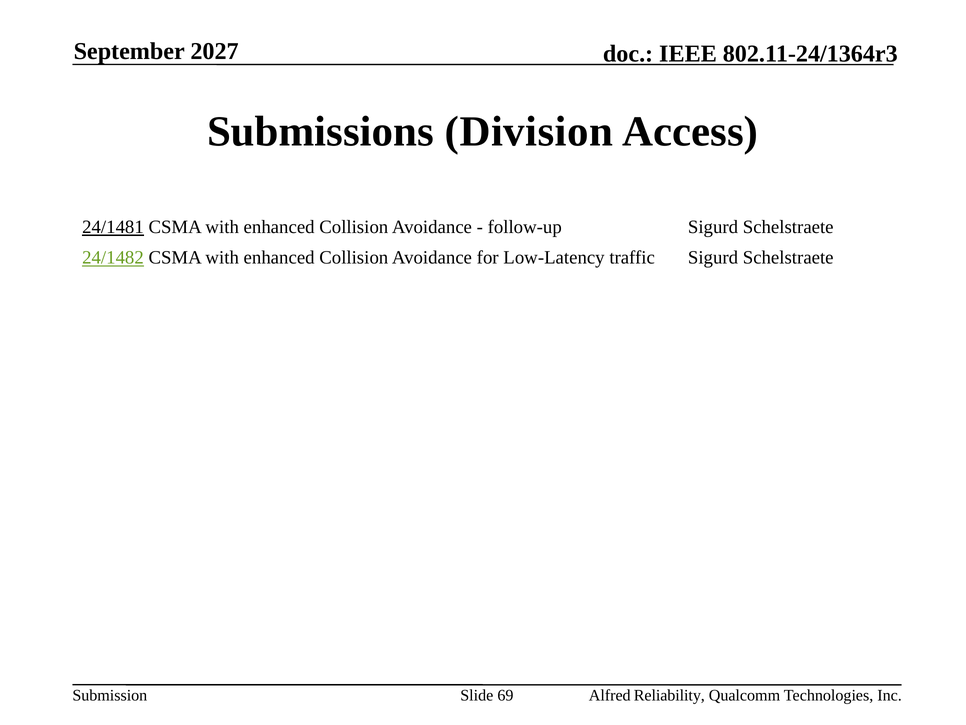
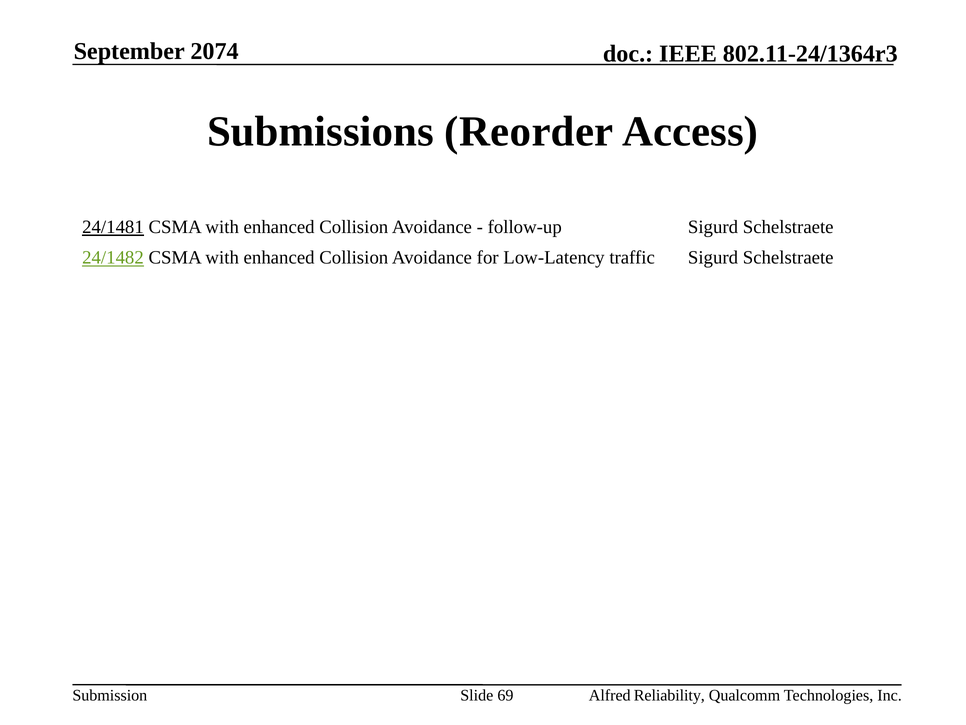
2027: 2027 -> 2074
Division: Division -> Reorder
